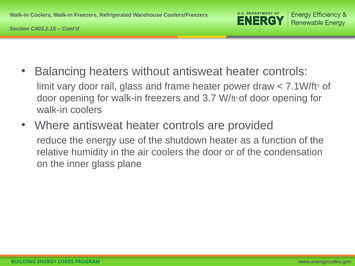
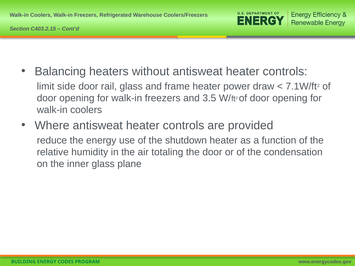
vary: vary -> side
3.7: 3.7 -> 3.5
air coolers: coolers -> totaling
